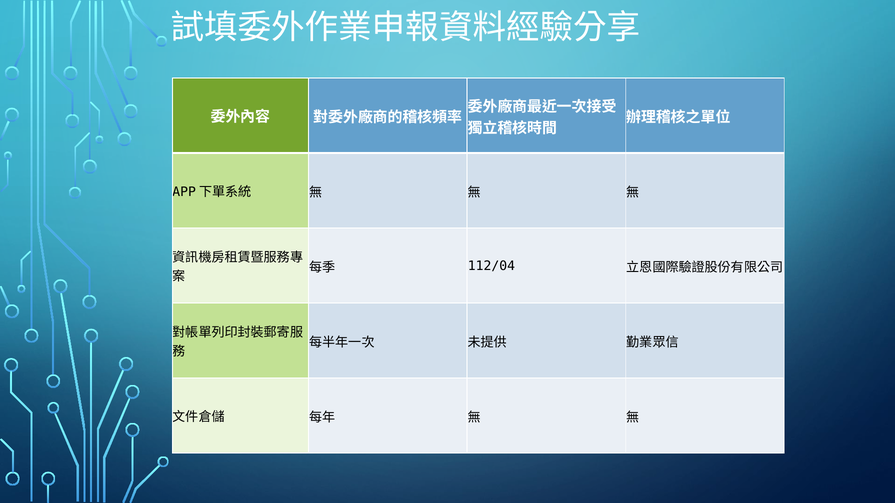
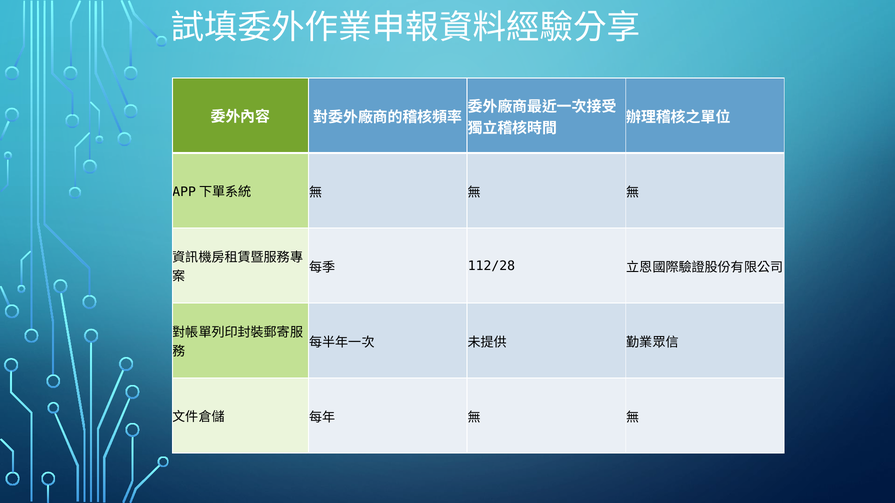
112/04: 112/04 -> 112/28
